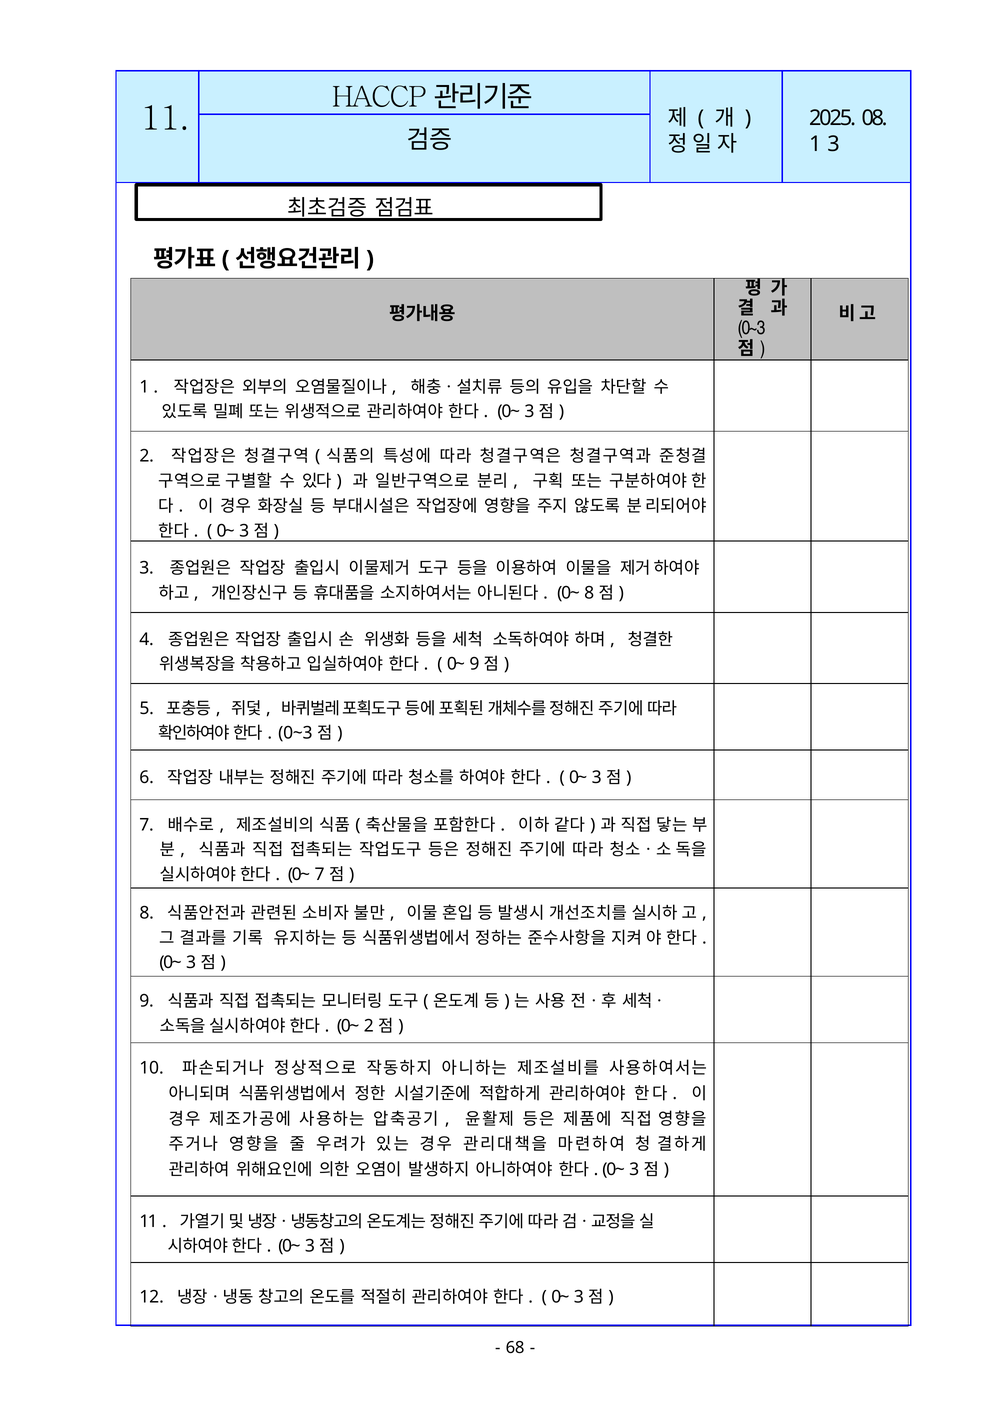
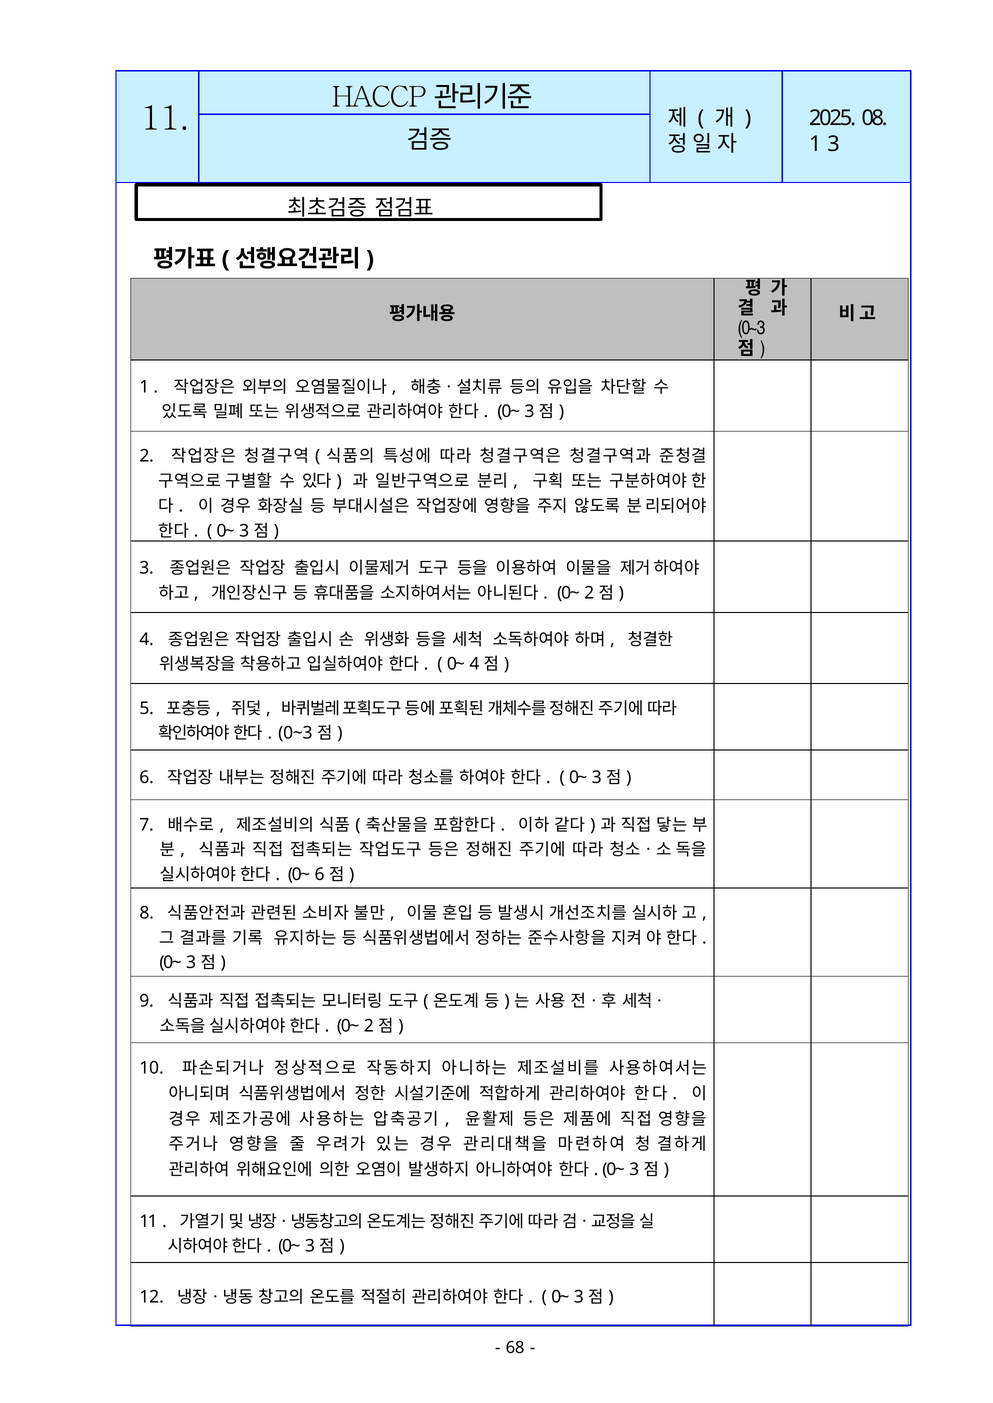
8 at (589, 593): 8 -> 2
0~ 9: 9 -> 4
0~ 7: 7 -> 6
